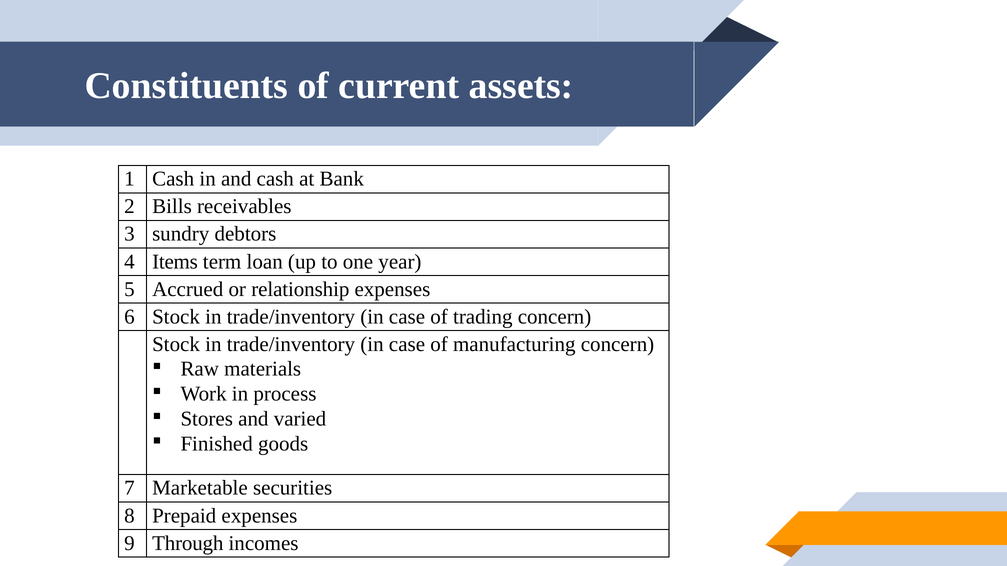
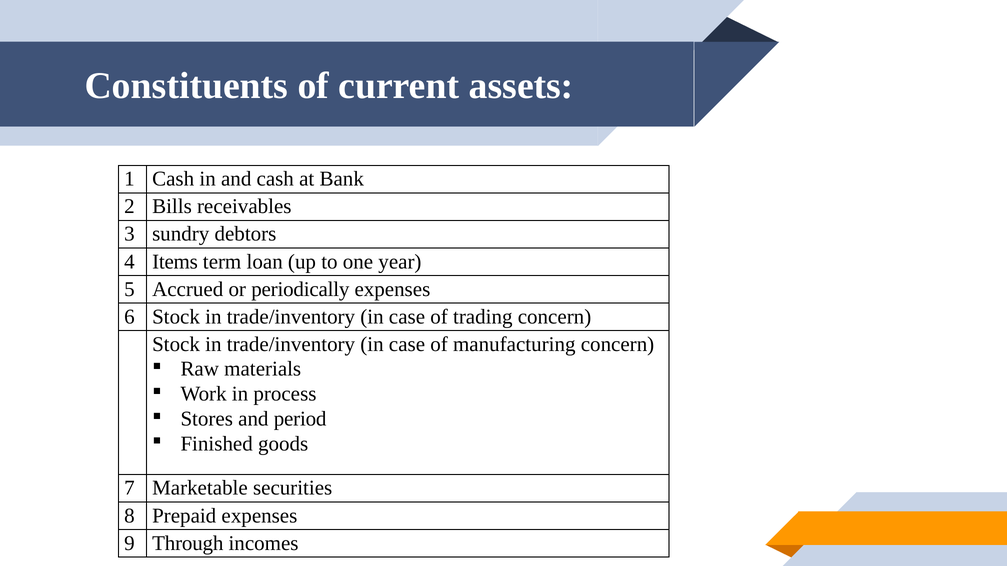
relationship: relationship -> periodically
varied: varied -> period
